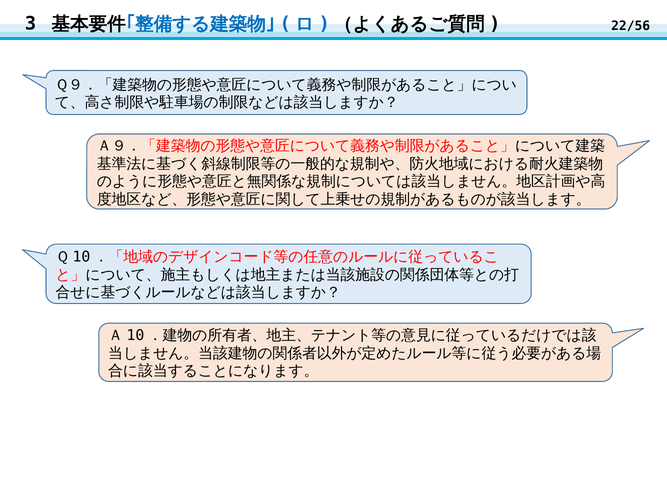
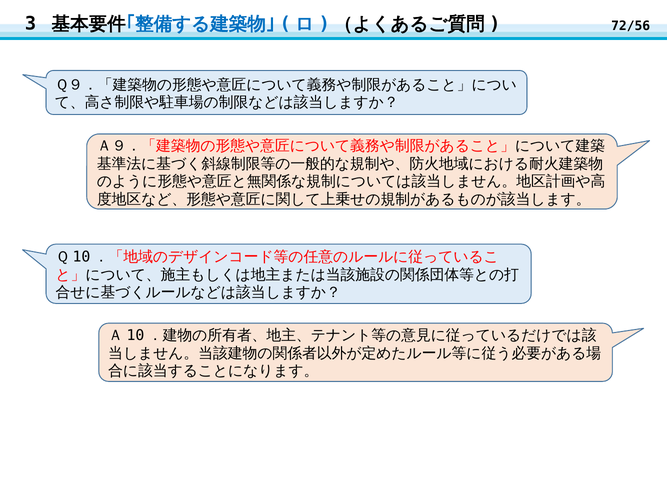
22/56: 22/56 -> 72/56
